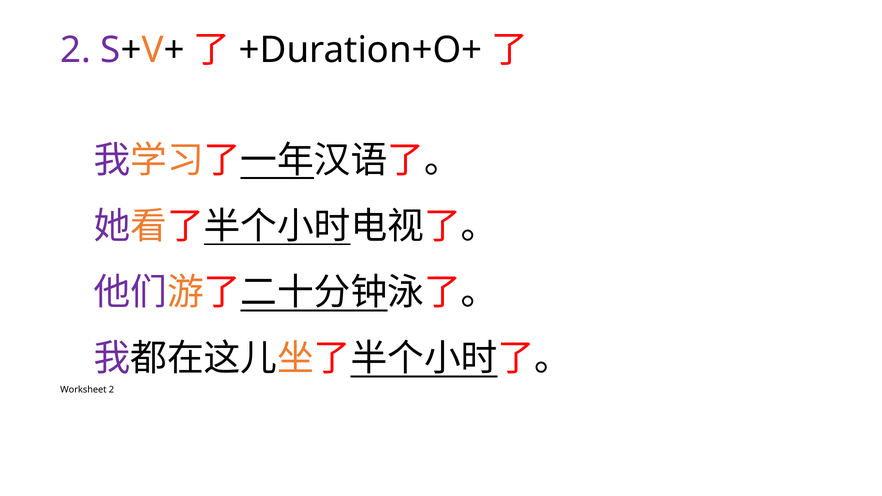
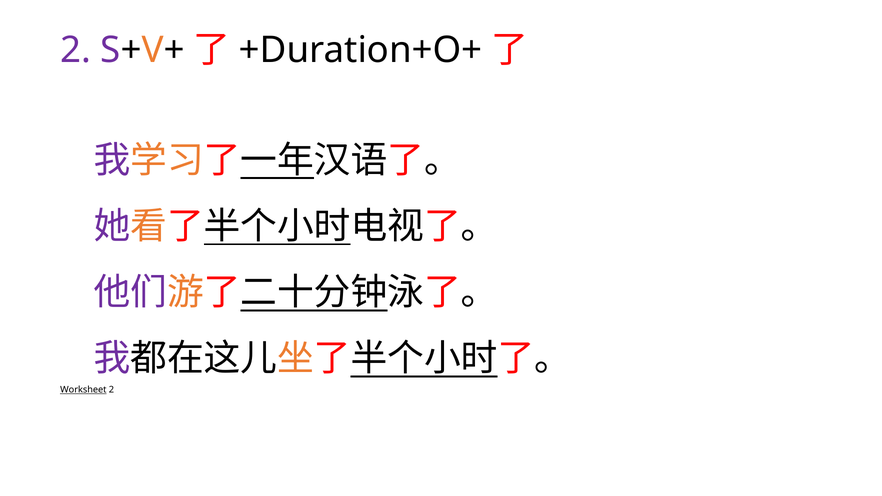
Worksheet underline: none -> present
